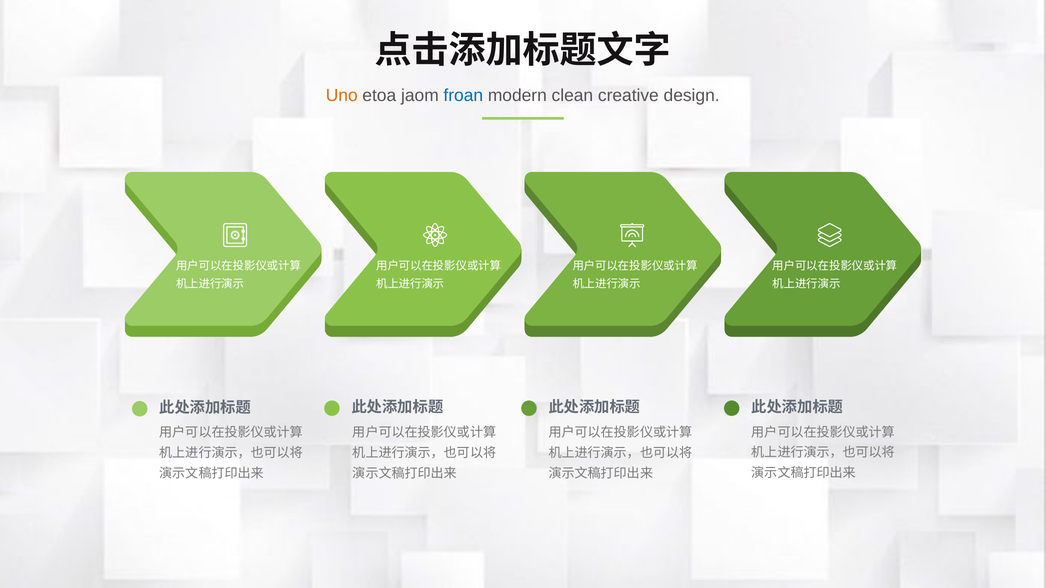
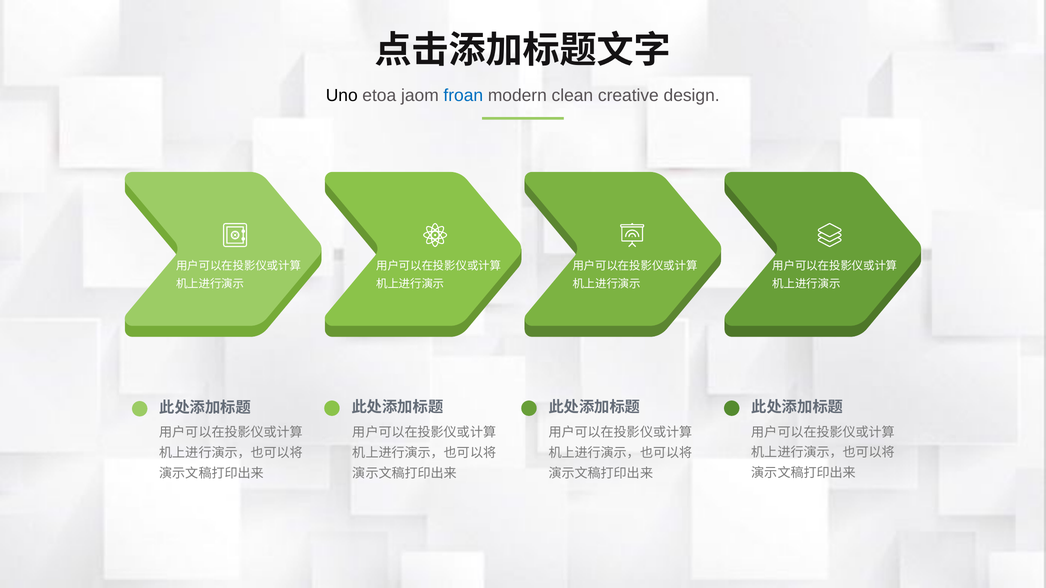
Uno colour: orange -> black
